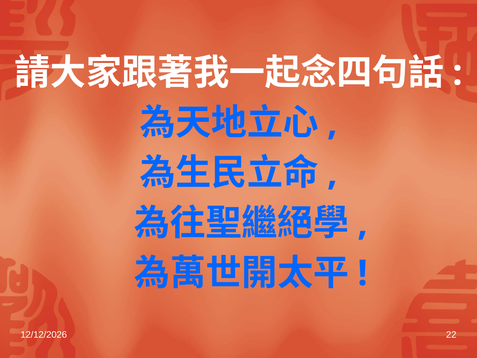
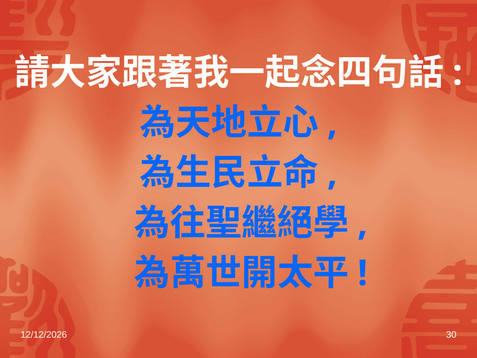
22: 22 -> 30
